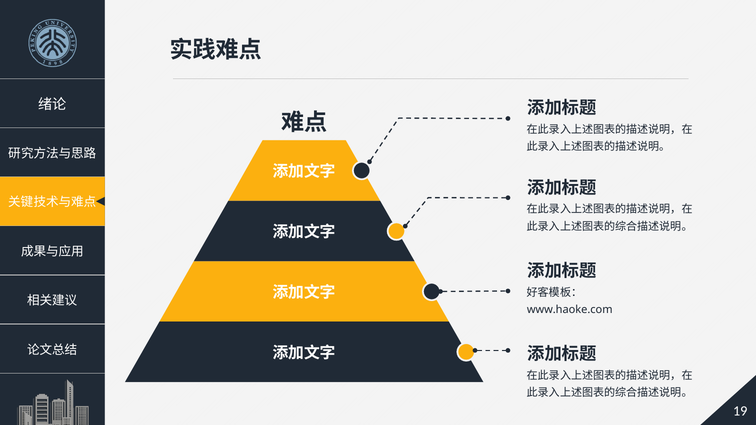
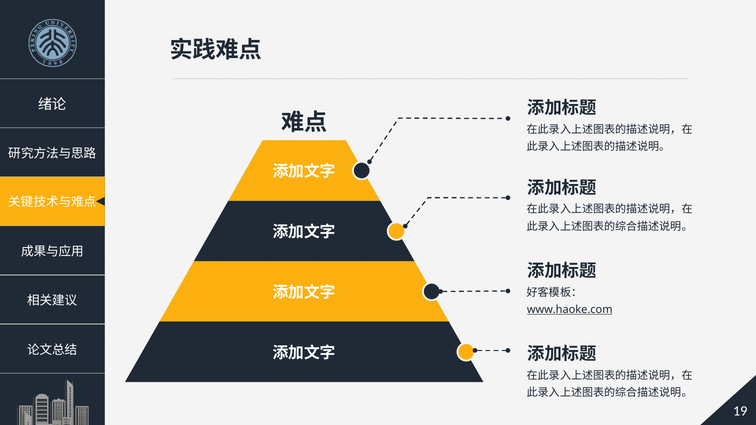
www.haoke.com underline: none -> present
